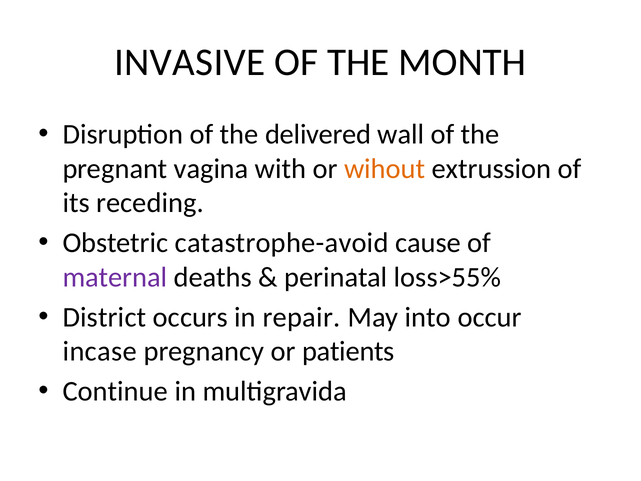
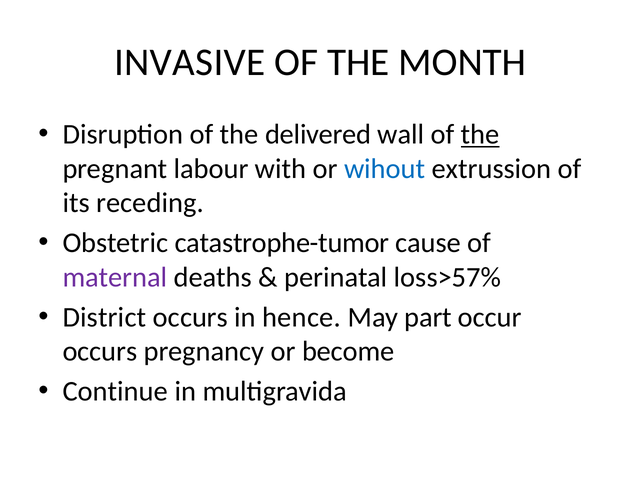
the at (480, 134) underline: none -> present
vagina: vagina -> labour
wihout colour: orange -> blue
catastrophe-avoid: catastrophe-avoid -> catastrophe-tumor
loss>55%: loss>55% -> loss>57%
repair: repair -> hence
into: into -> part
incase at (100, 351): incase -> occurs
patients: patients -> become
